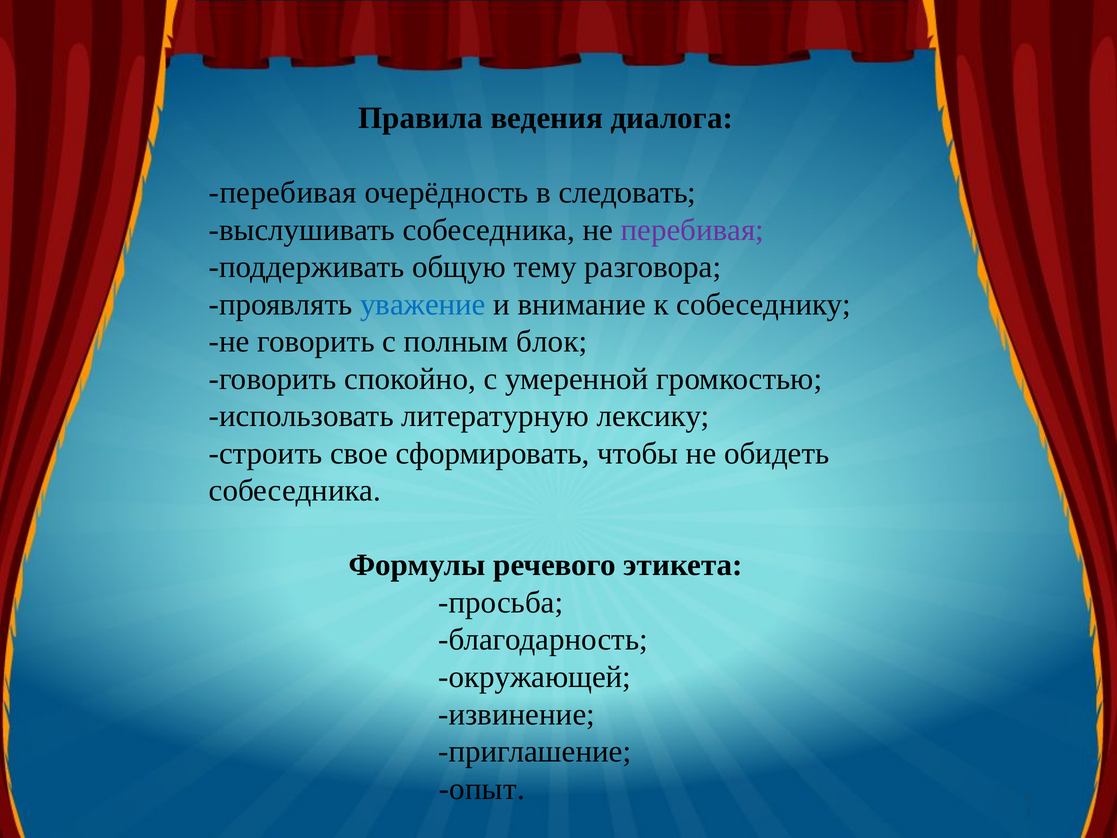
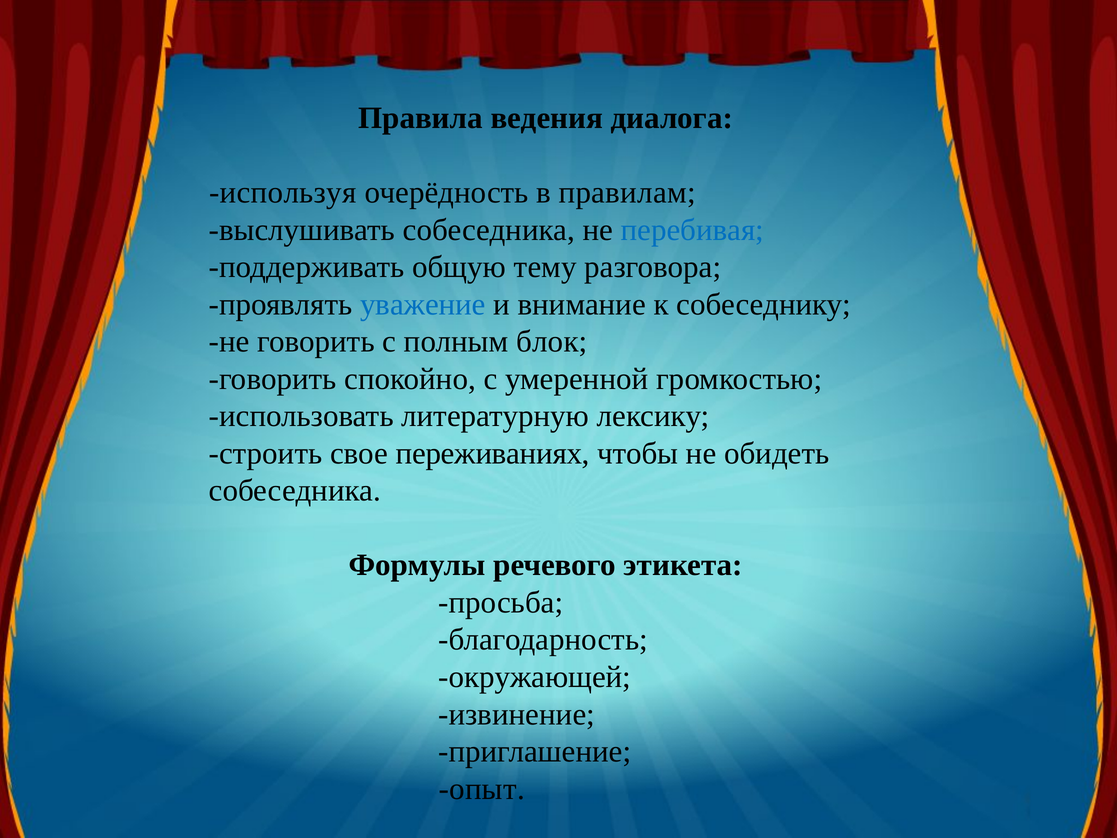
перебивая at (283, 193): перебивая -> используя
следовать: следовать -> правилам
перебивая at (692, 230) colour: purple -> blue
сформировать: сформировать -> переживаниях
